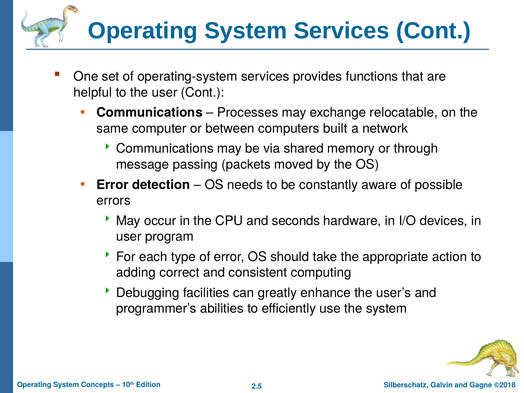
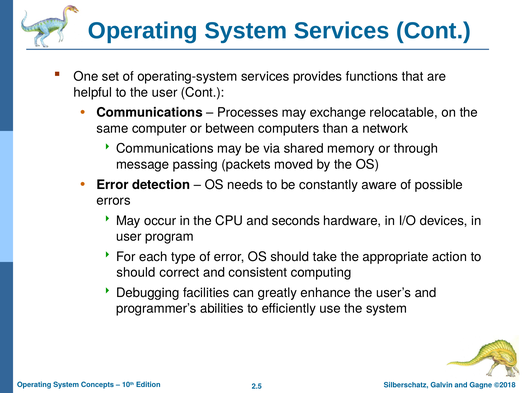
built: built -> than
adding at (136, 272): adding -> should
